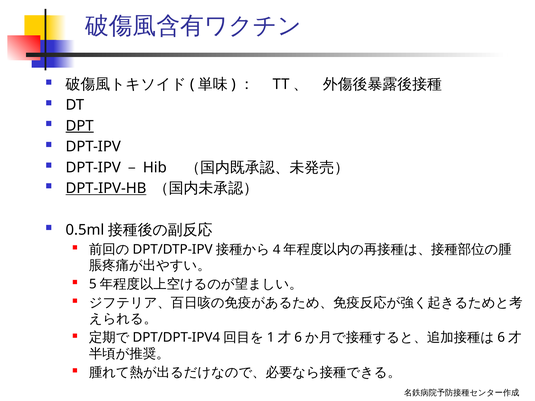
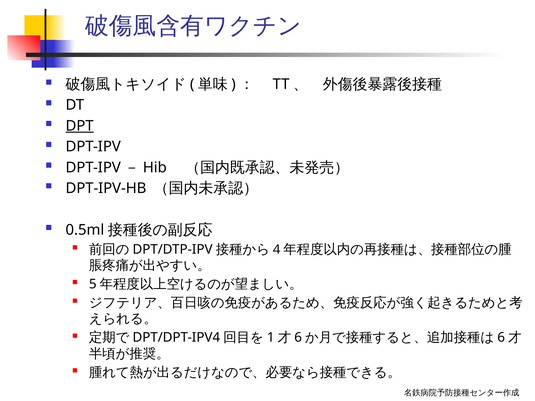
DPT-IPV-HB underline: present -> none
